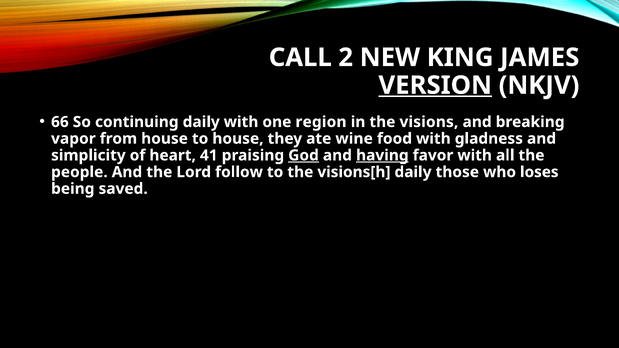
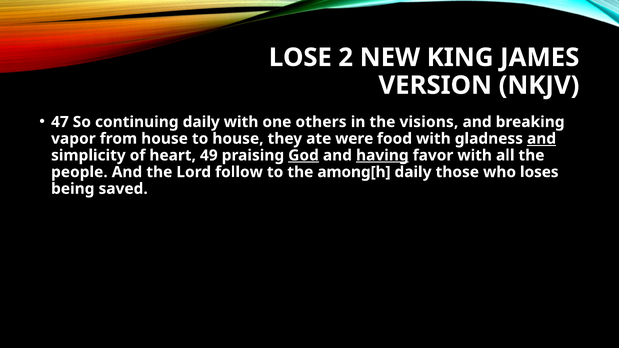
CALL: CALL -> LOSE
VERSION underline: present -> none
66: 66 -> 47
region: region -> others
wine: wine -> were
and at (542, 139) underline: none -> present
41: 41 -> 49
visions[h: visions[h -> among[h
